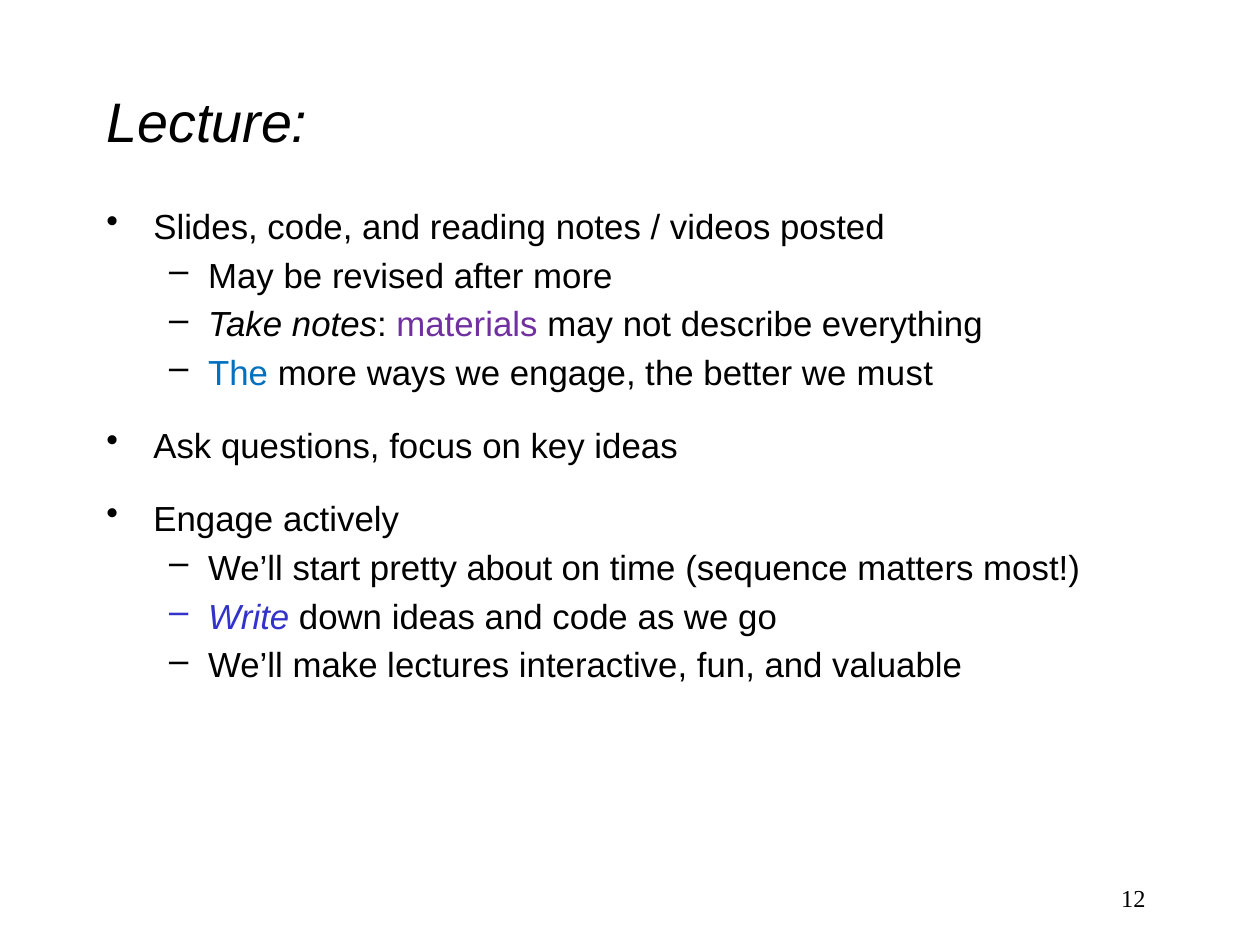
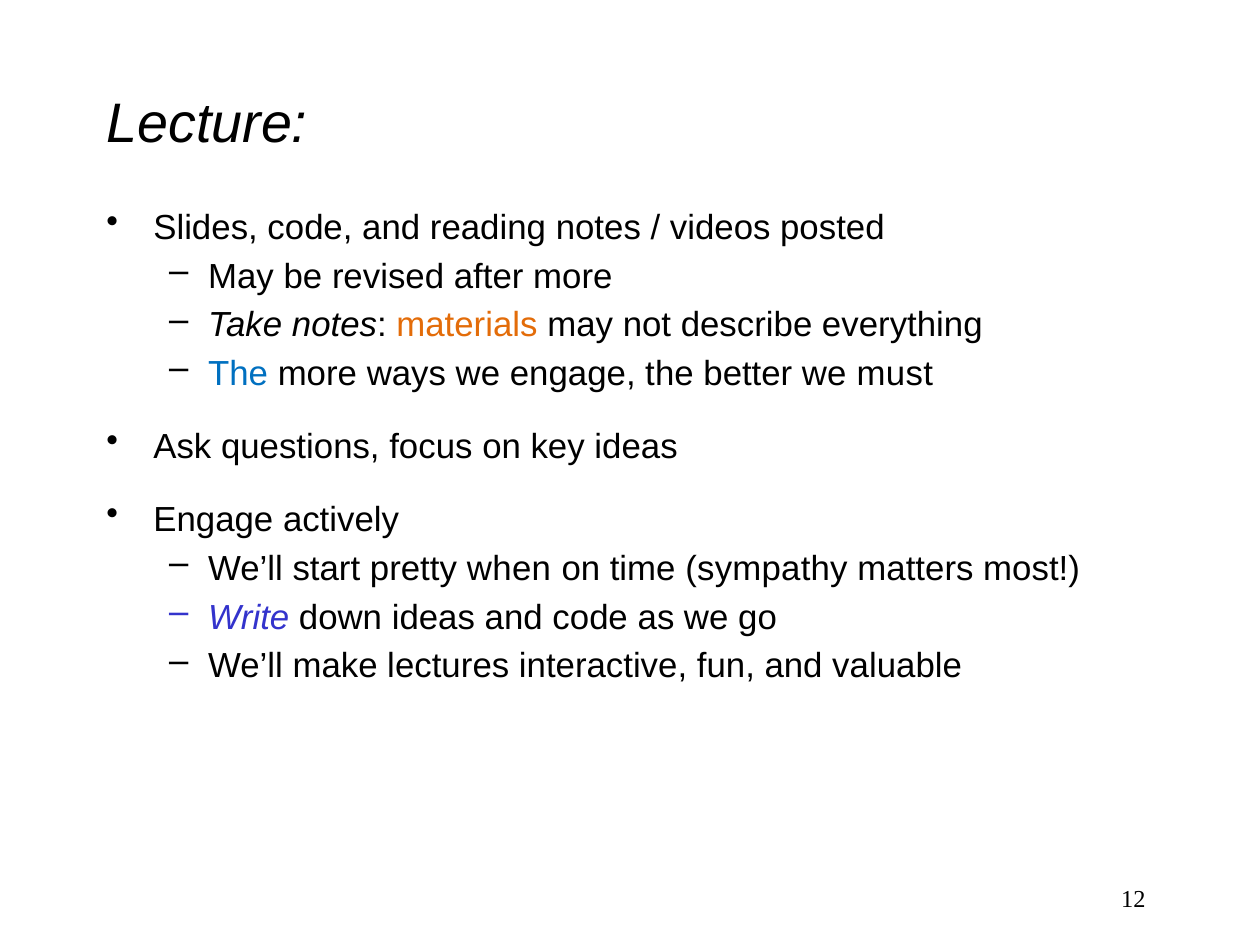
materials colour: purple -> orange
about: about -> when
sequence: sequence -> sympathy
